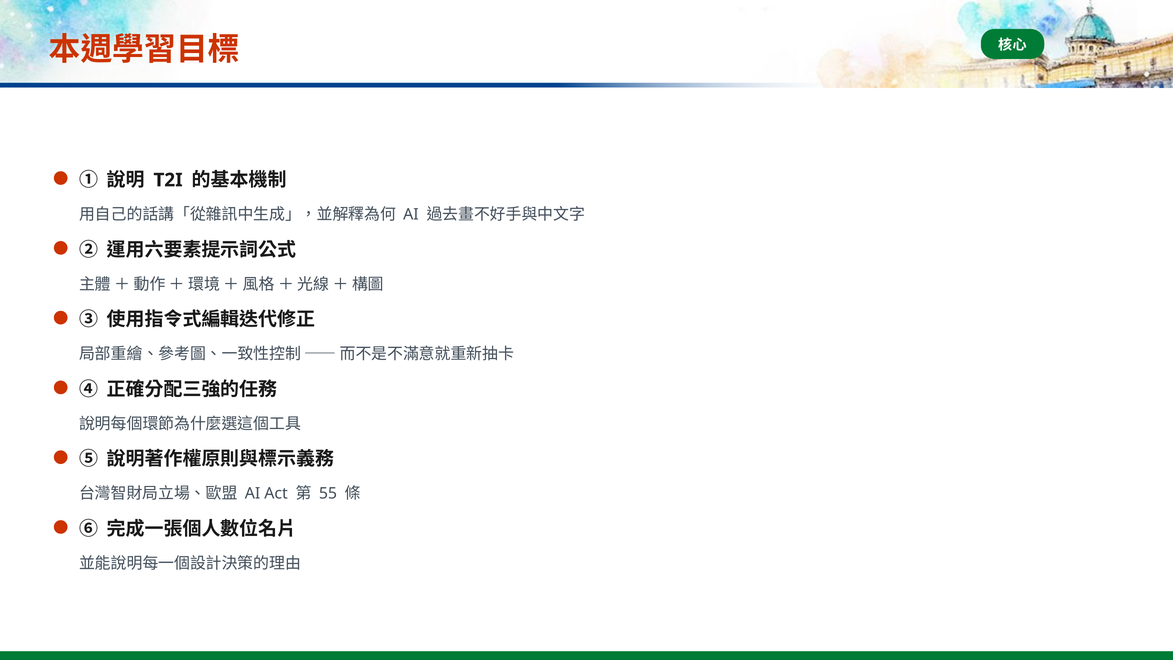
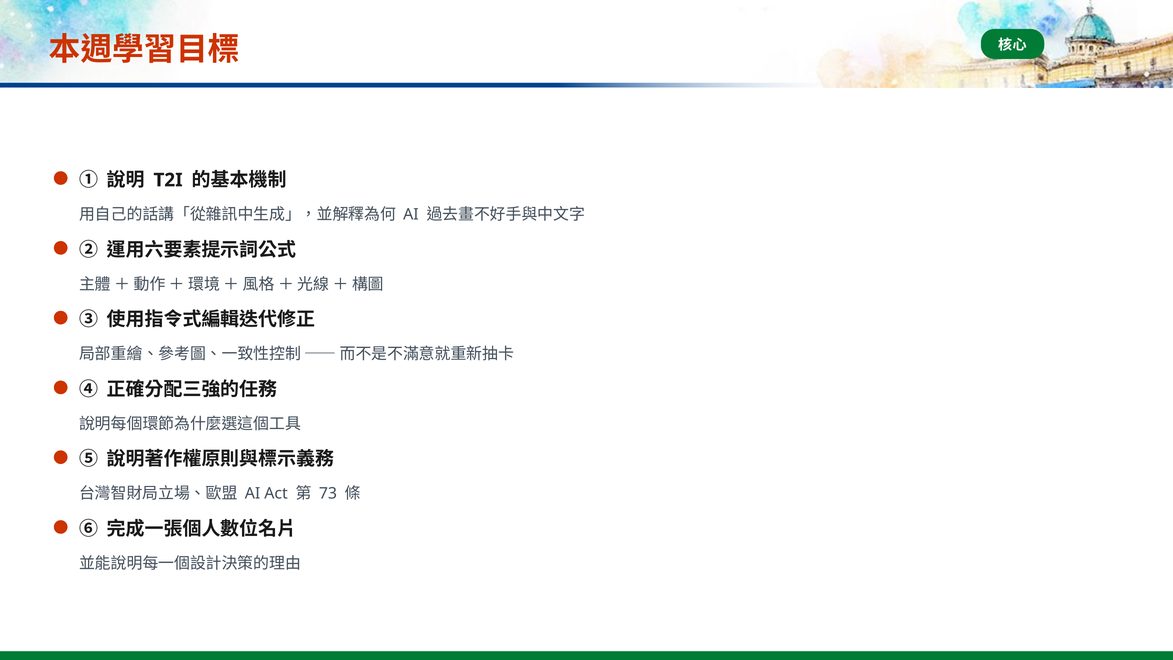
55: 55 -> 73
